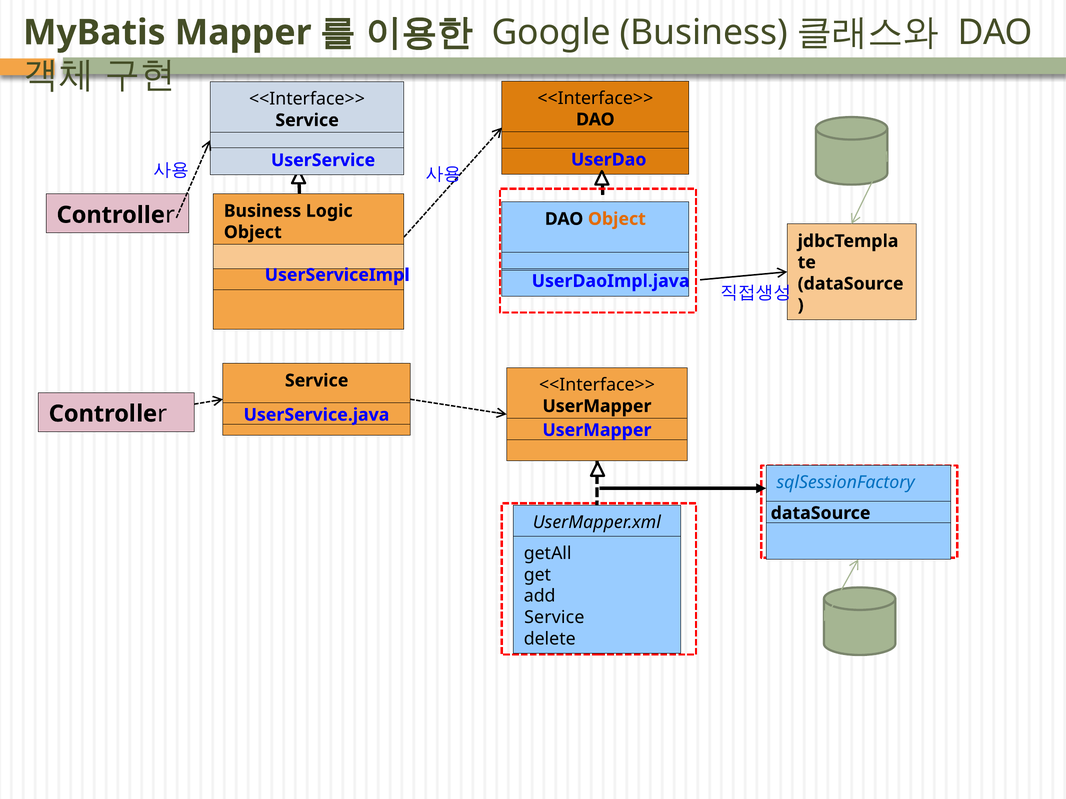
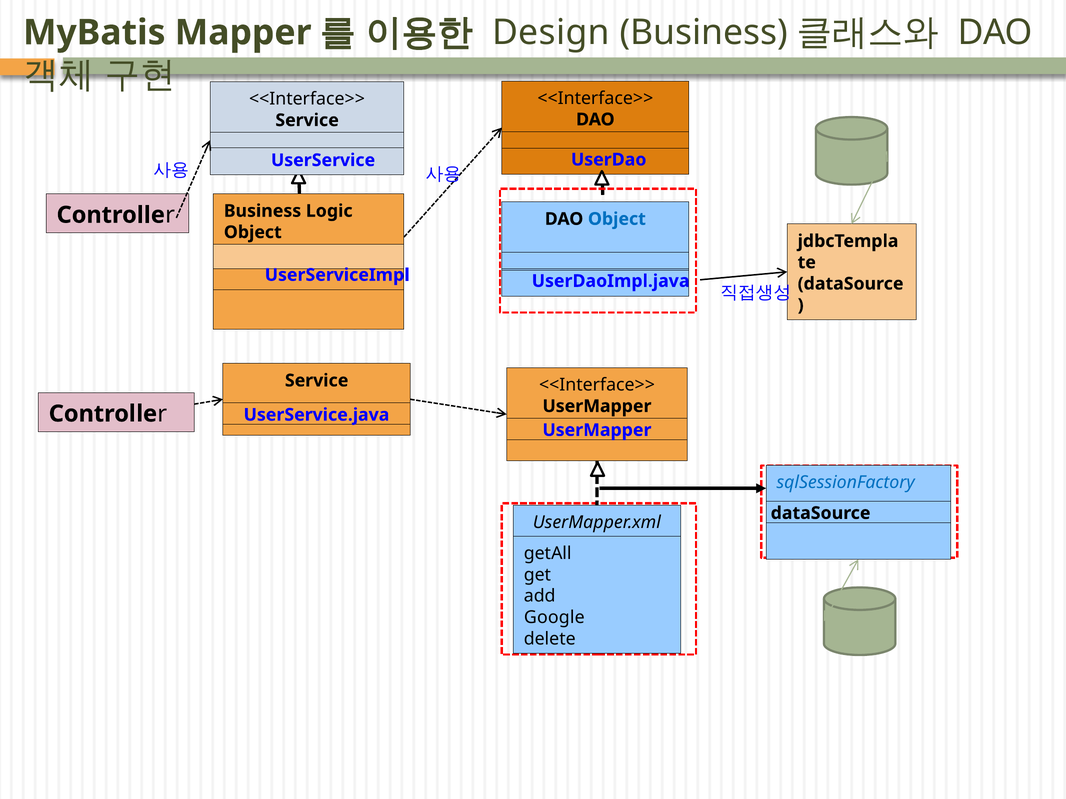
Google: Google -> Design
Object at (617, 219) colour: orange -> blue
Service at (554, 618): Service -> Google
